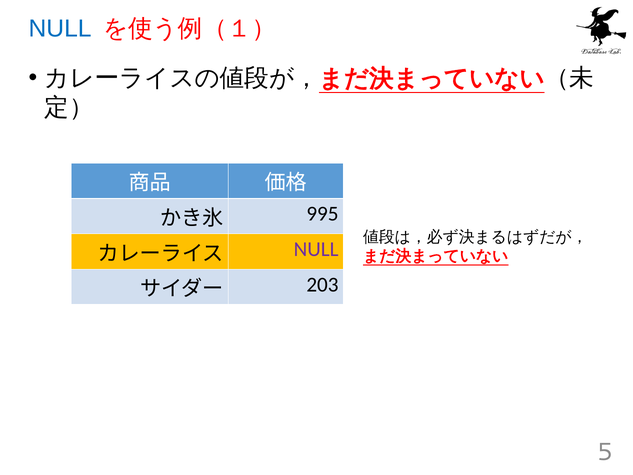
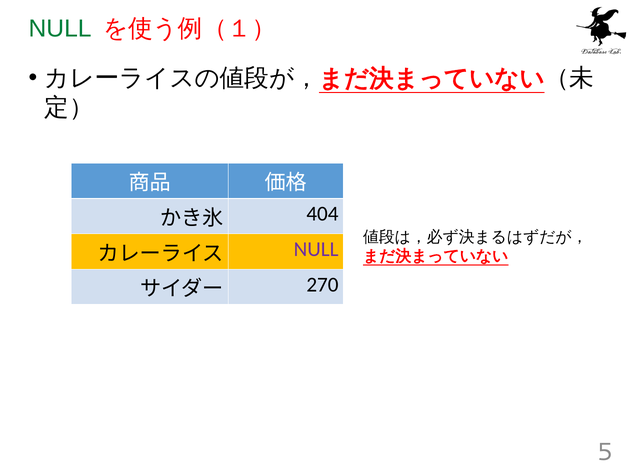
NULL at (60, 28) colour: blue -> green
995: 995 -> 404
203: 203 -> 270
